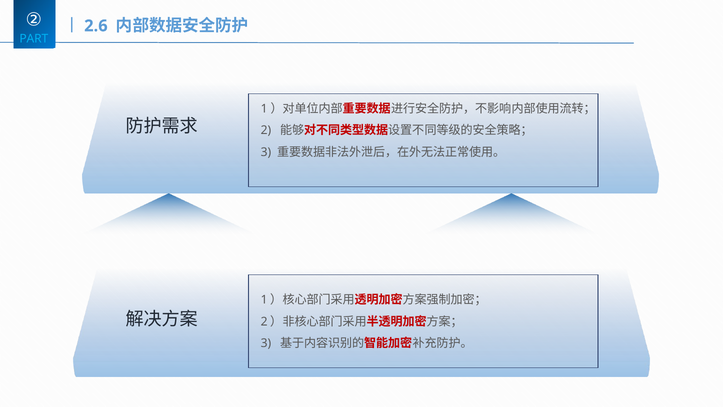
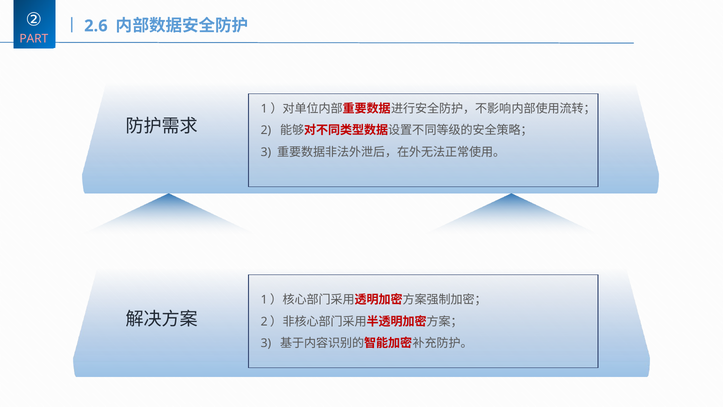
PART colour: light blue -> pink
